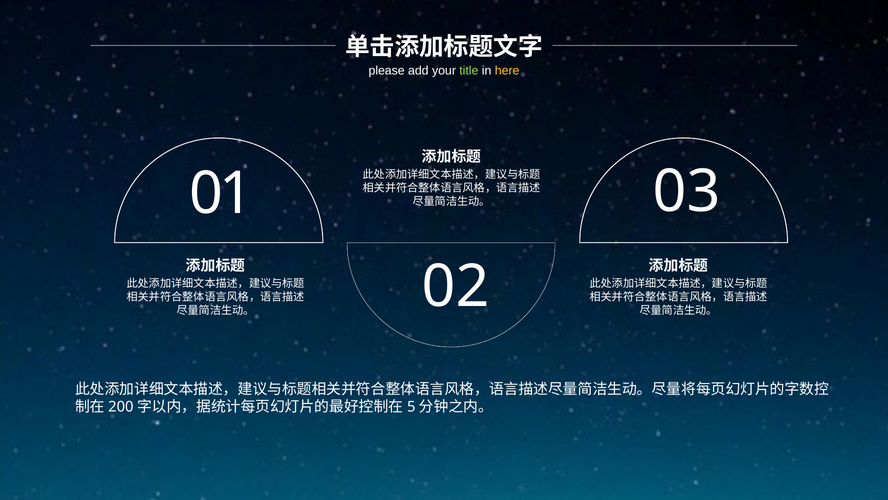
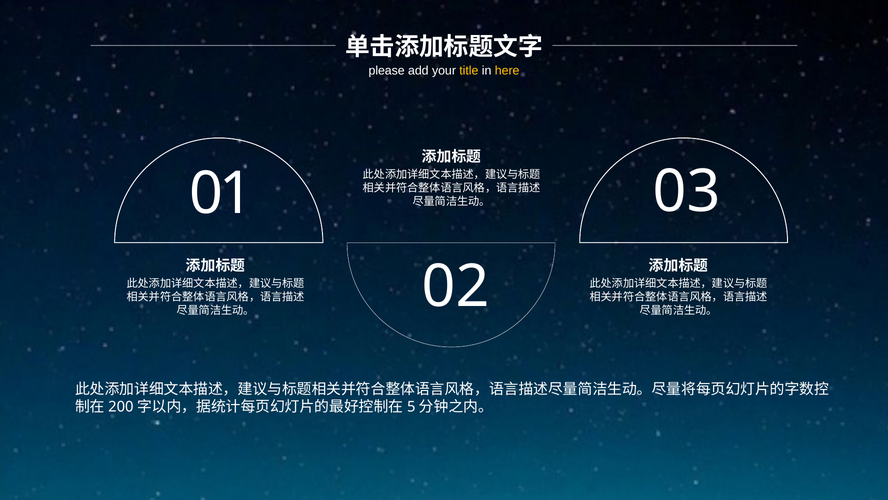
title colour: light green -> yellow
